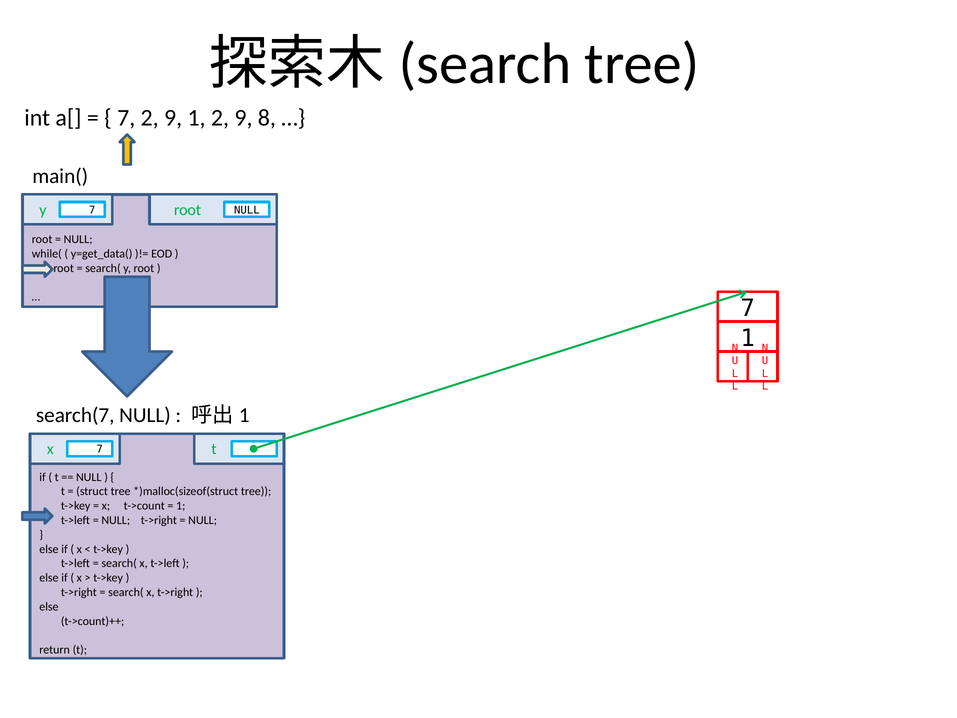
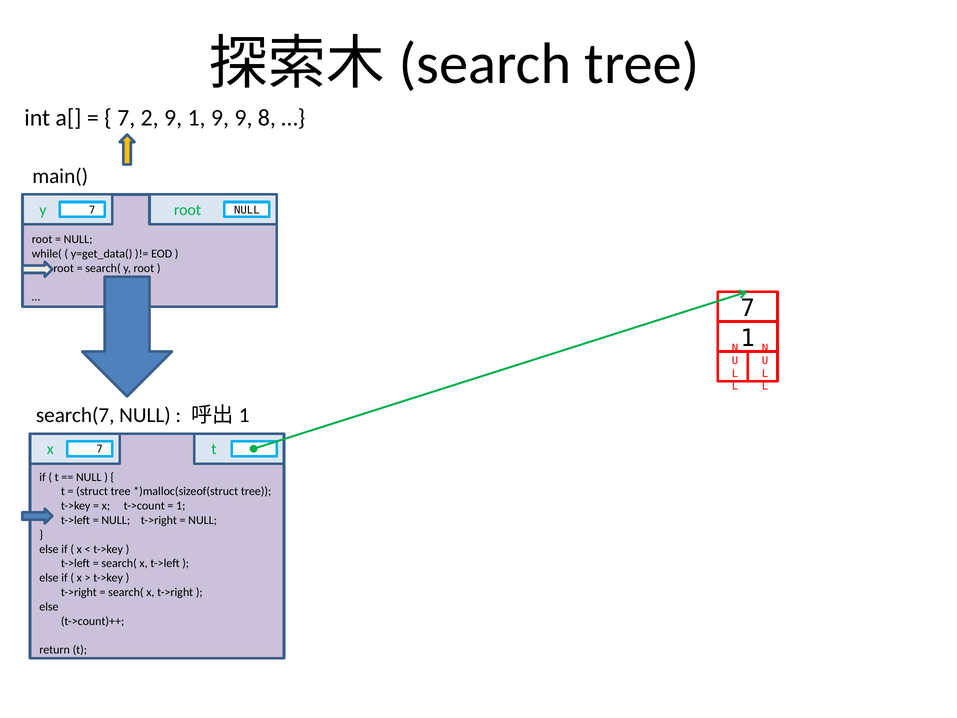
1 2: 2 -> 9
